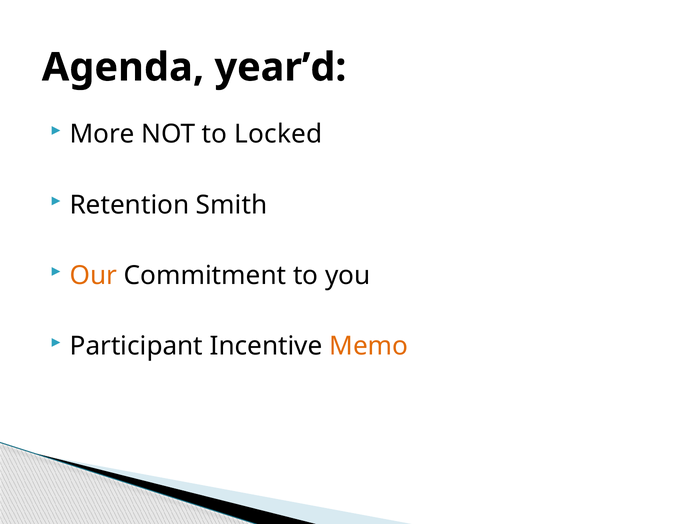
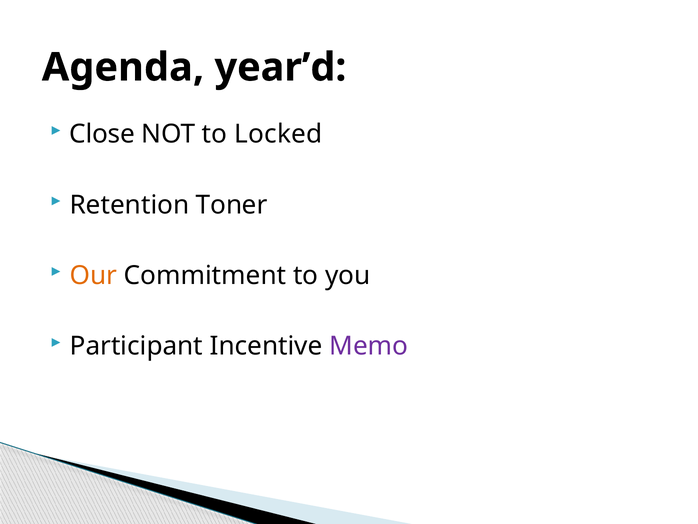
More: More -> Close
Smith: Smith -> Toner
Memo colour: orange -> purple
